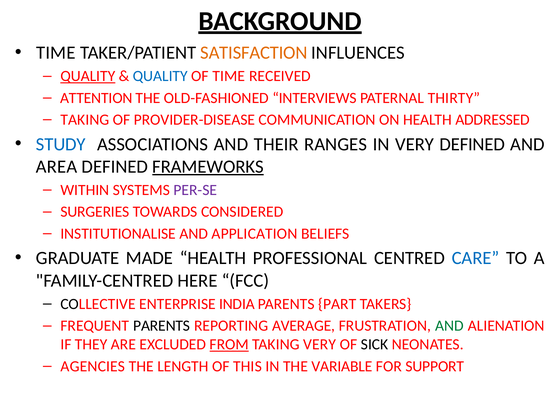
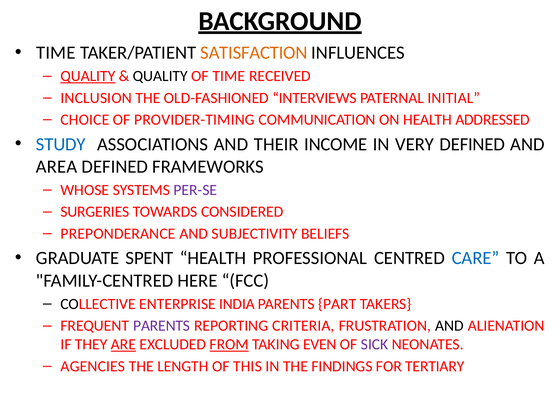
QUALITY at (160, 76) colour: blue -> black
ATTENTION: ATTENTION -> INCLUSION
THIRTY: THIRTY -> INITIAL
TAKING at (85, 120): TAKING -> CHOICE
PROVIDER-DISEASE: PROVIDER-DISEASE -> PROVIDER-TIMING
RANGES: RANGES -> INCOME
FRAMEWORKS underline: present -> none
WITHIN: WITHIN -> WHOSE
INSTITUTIONALISE: INSTITUTIONALISE -> PREPONDERANCE
APPLICATION: APPLICATION -> SUBJECTIVITY
MADE: MADE -> SPENT
PARENTS at (162, 326) colour: black -> purple
AVERAGE: AVERAGE -> CRITERIA
AND at (449, 326) colour: green -> black
ARE underline: none -> present
TAKING VERY: VERY -> EVEN
SICK colour: black -> purple
VARIABLE: VARIABLE -> FINDINGS
SUPPORT: SUPPORT -> TERTIARY
